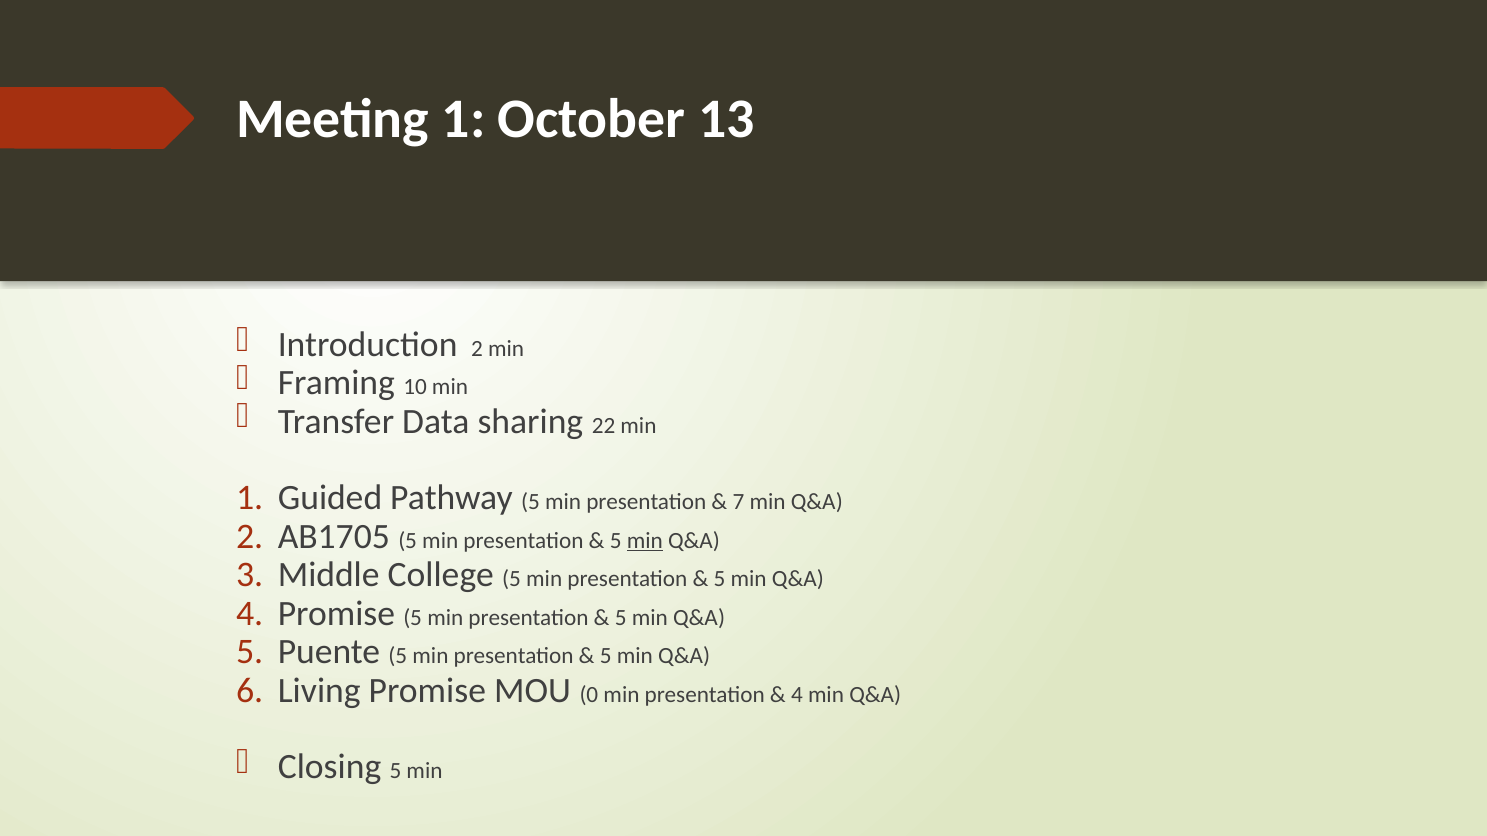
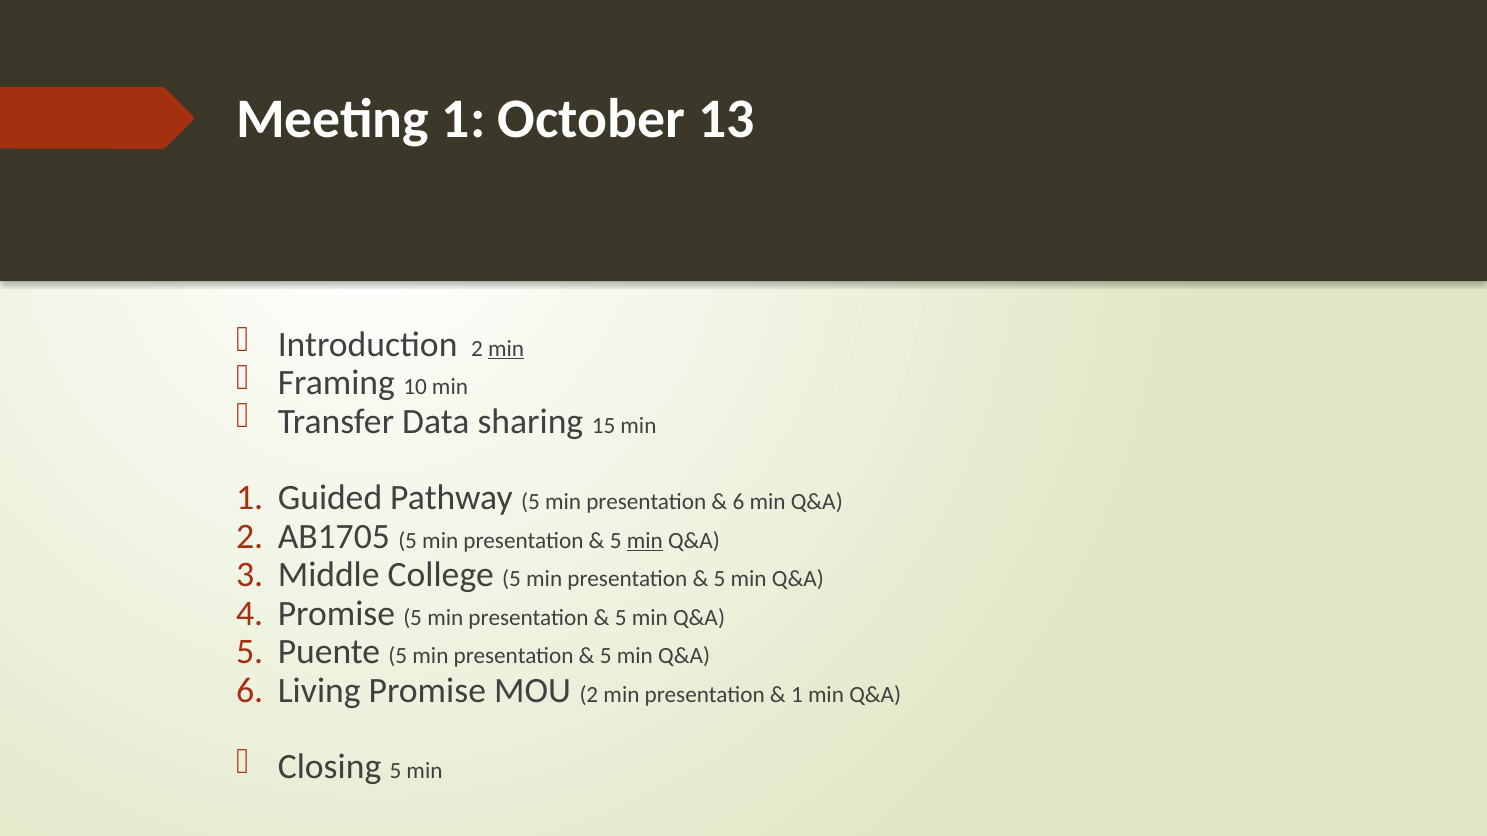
min at (506, 349) underline: none -> present
22: 22 -> 15
7 at (738, 503): 7 -> 6
MOU 0: 0 -> 2
4 at (797, 695): 4 -> 1
